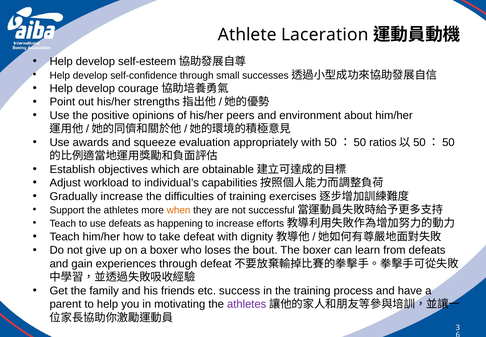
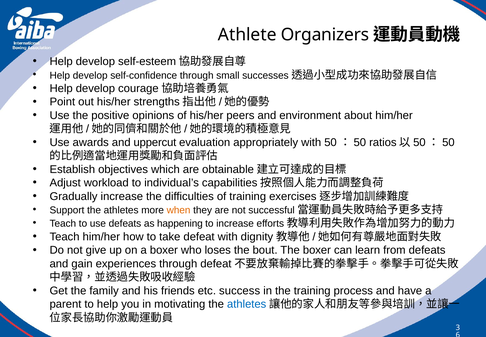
Laceration: Laceration -> Organizers
squeeze: squeeze -> uppercut
athletes at (247, 304) colour: purple -> blue
